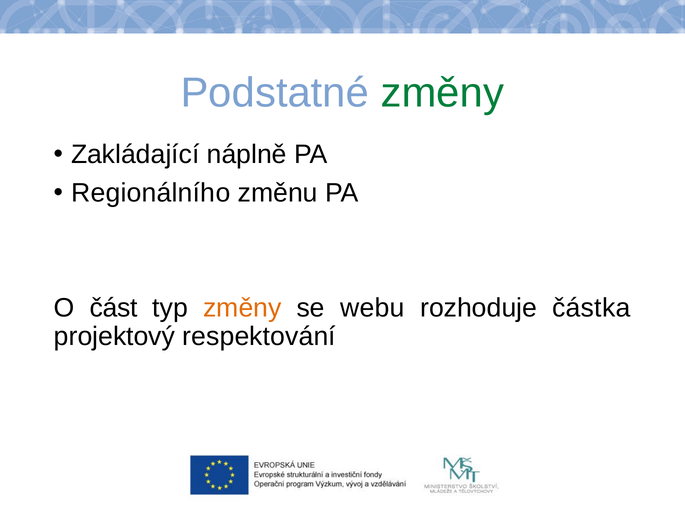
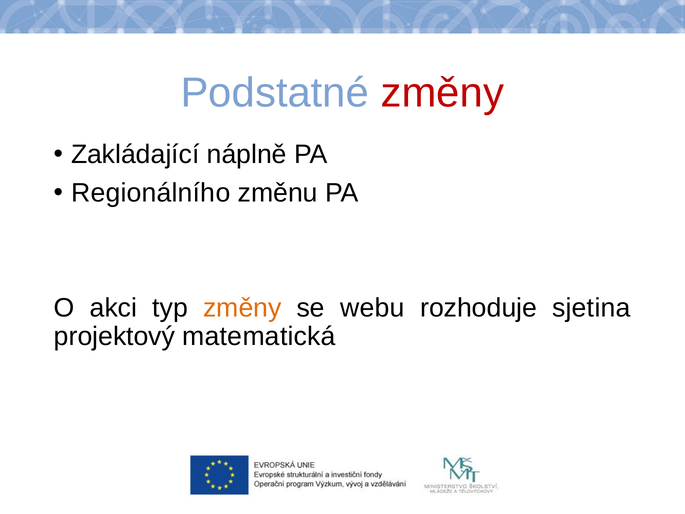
změny at (442, 93) colour: green -> red
část: část -> akci
částka: částka -> sjetina
respektování: respektování -> matematická
